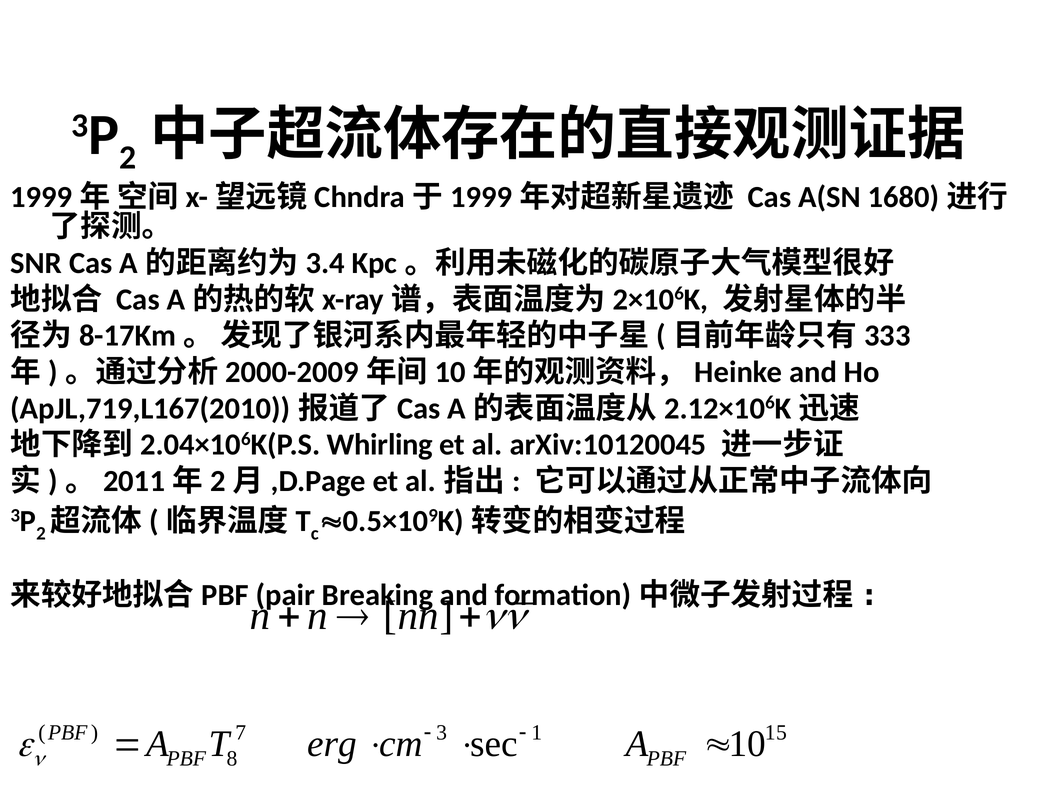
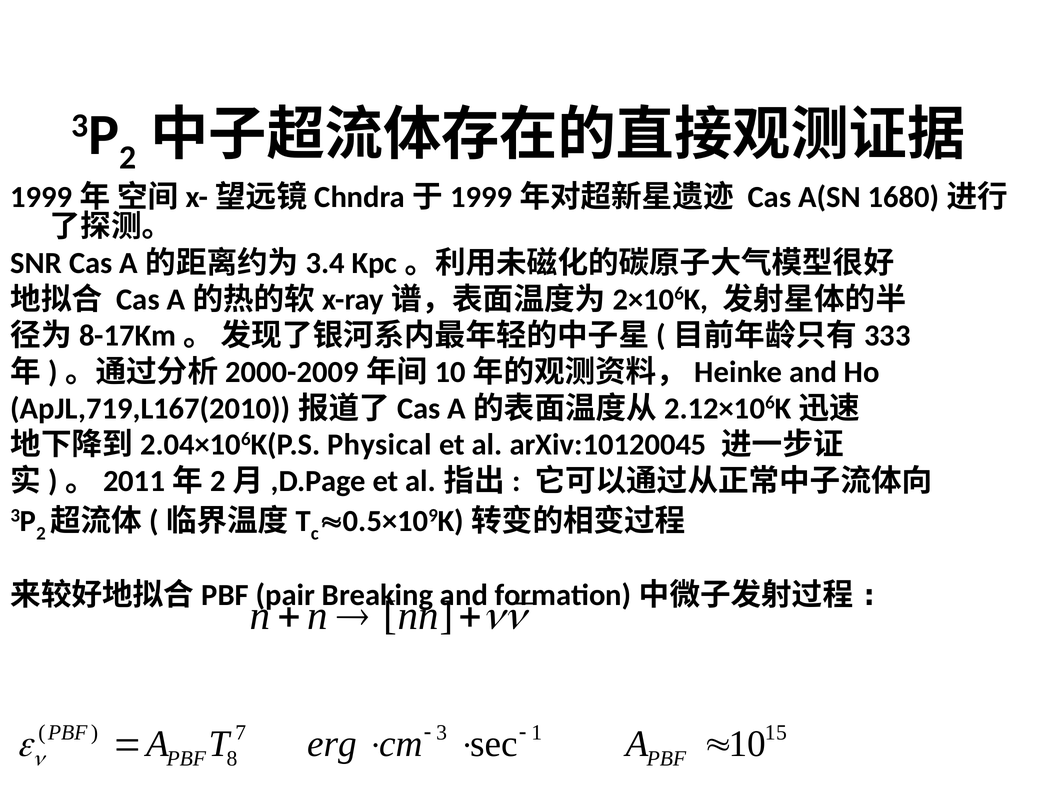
Whirling: Whirling -> Physical
